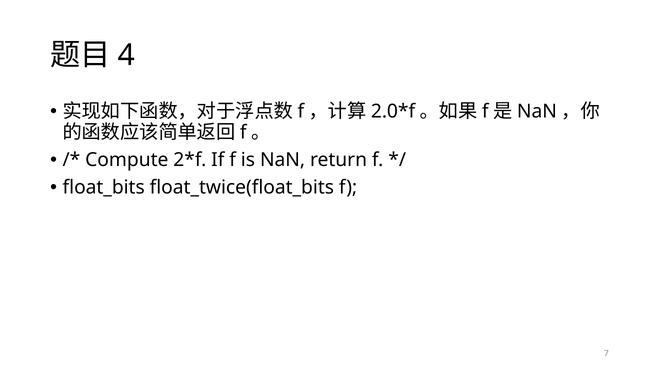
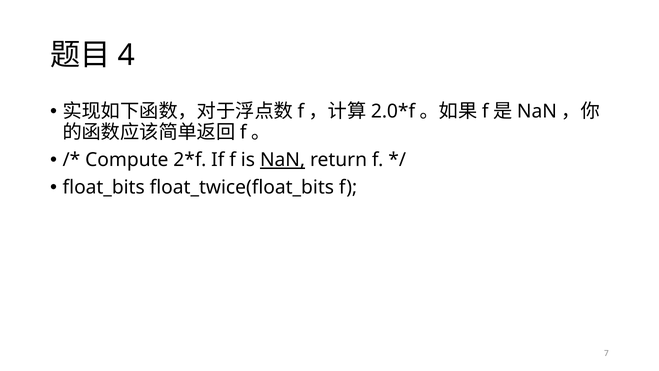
NaN at (283, 160) underline: none -> present
